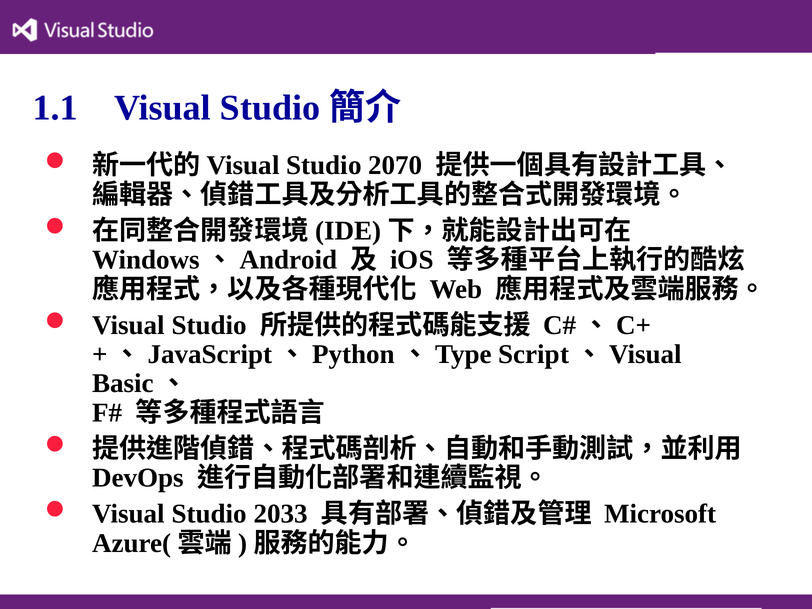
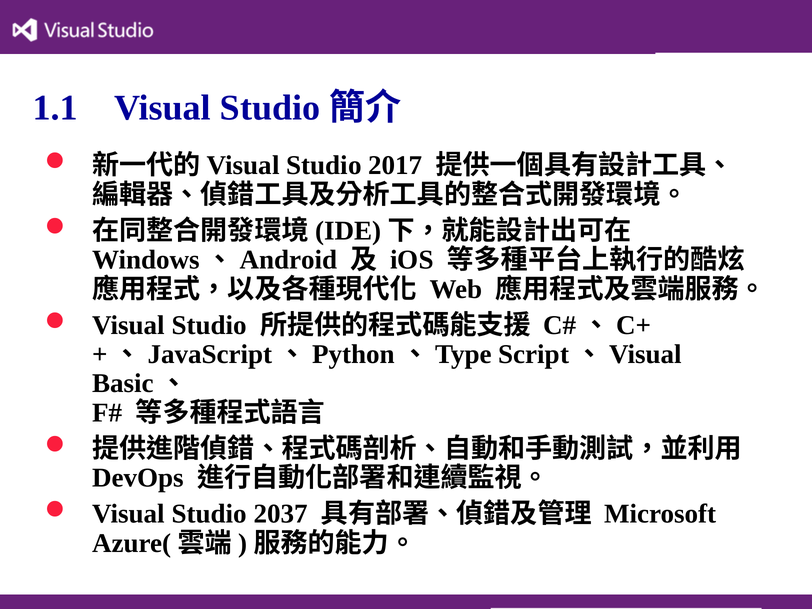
2070: 2070 -> 2017
2033: 2033 -> 2037
